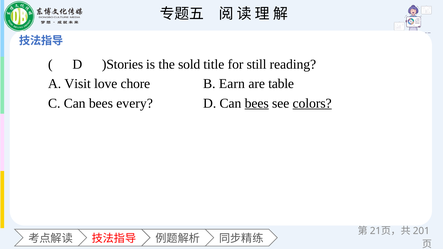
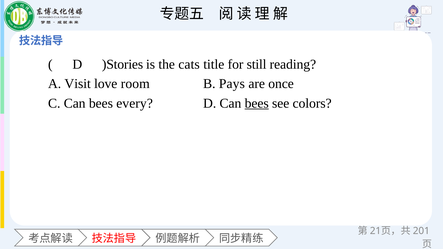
sold: sold -> cats
chore: chore -> room
Earn: Earn -> Pays
table: table -> once
colors underline: present -> none
